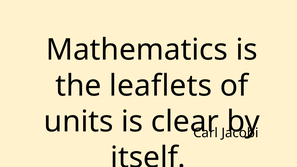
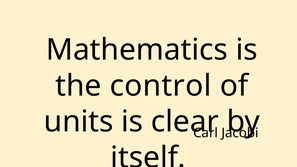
leaflets: leaflets -> control
